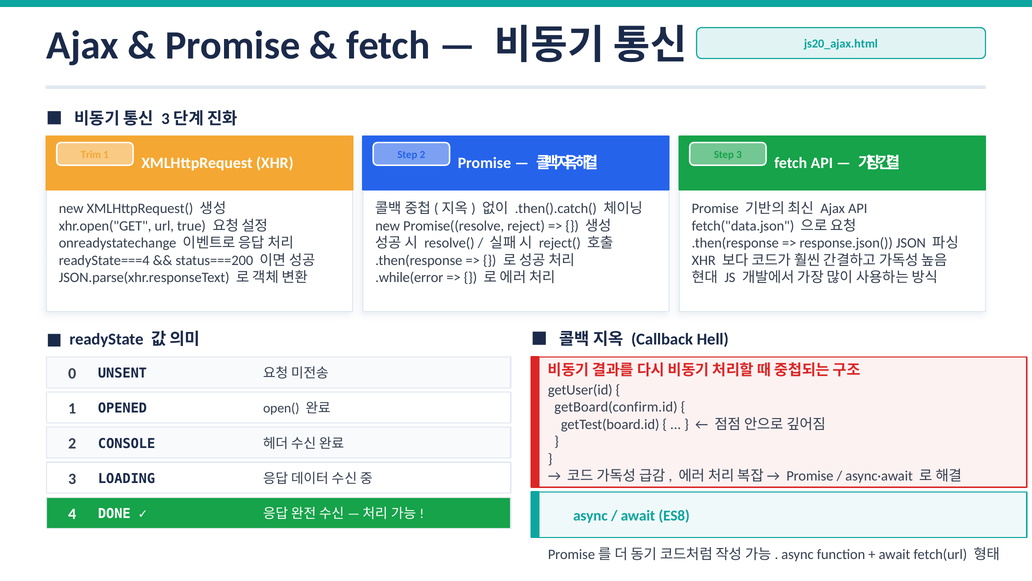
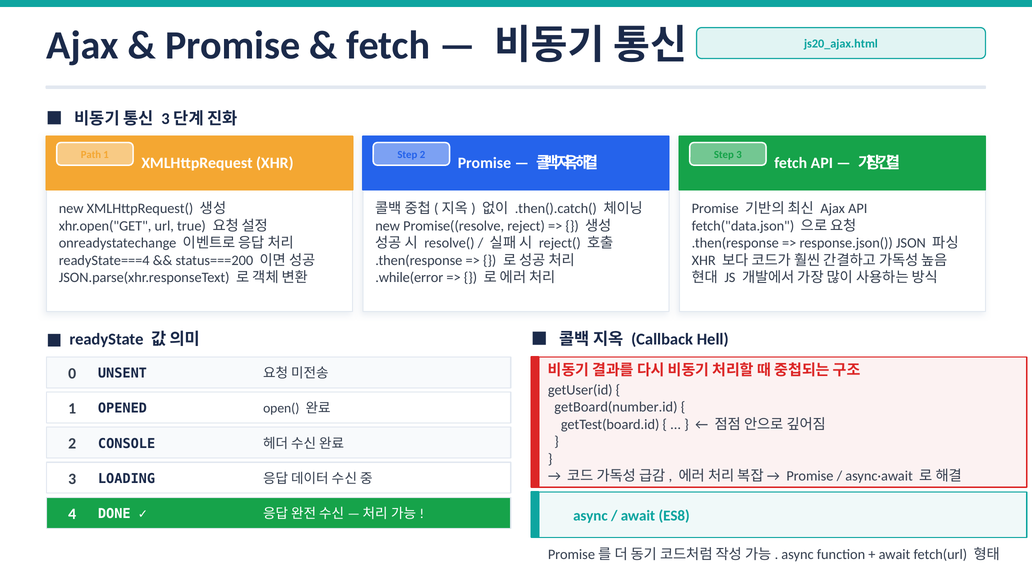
Trim: Trim -> Path
getBoard(confirm.id: getBoard(confirm.id -> getBoard(number.id
